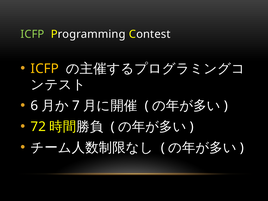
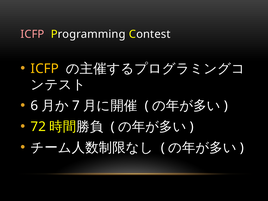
ICFP at (32, 34) colour: light green -> pink
